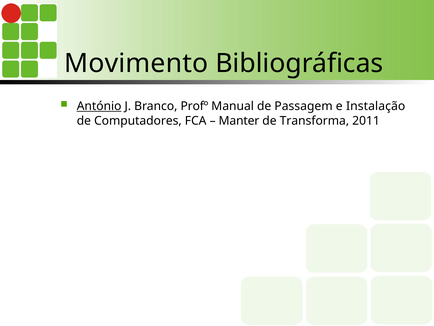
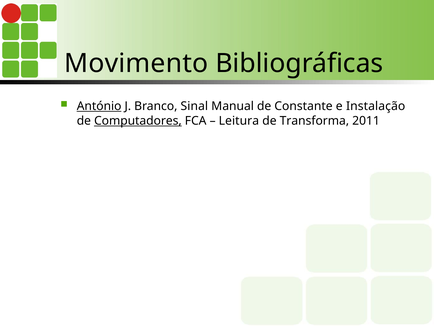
Profº: Profº -> Sinal
Passagem: Passagem -> Constante
Computadores underline: none -> present
Manter: Manter -> Leitura
